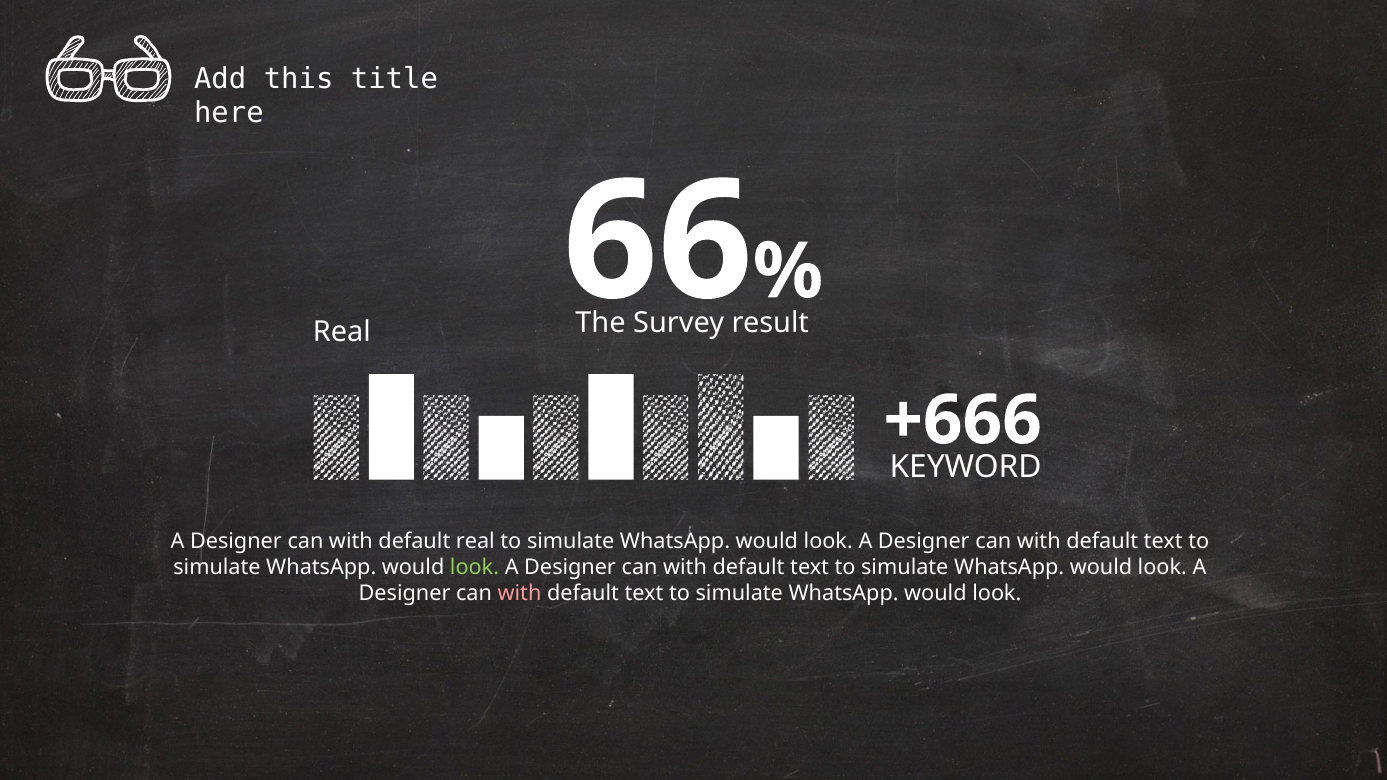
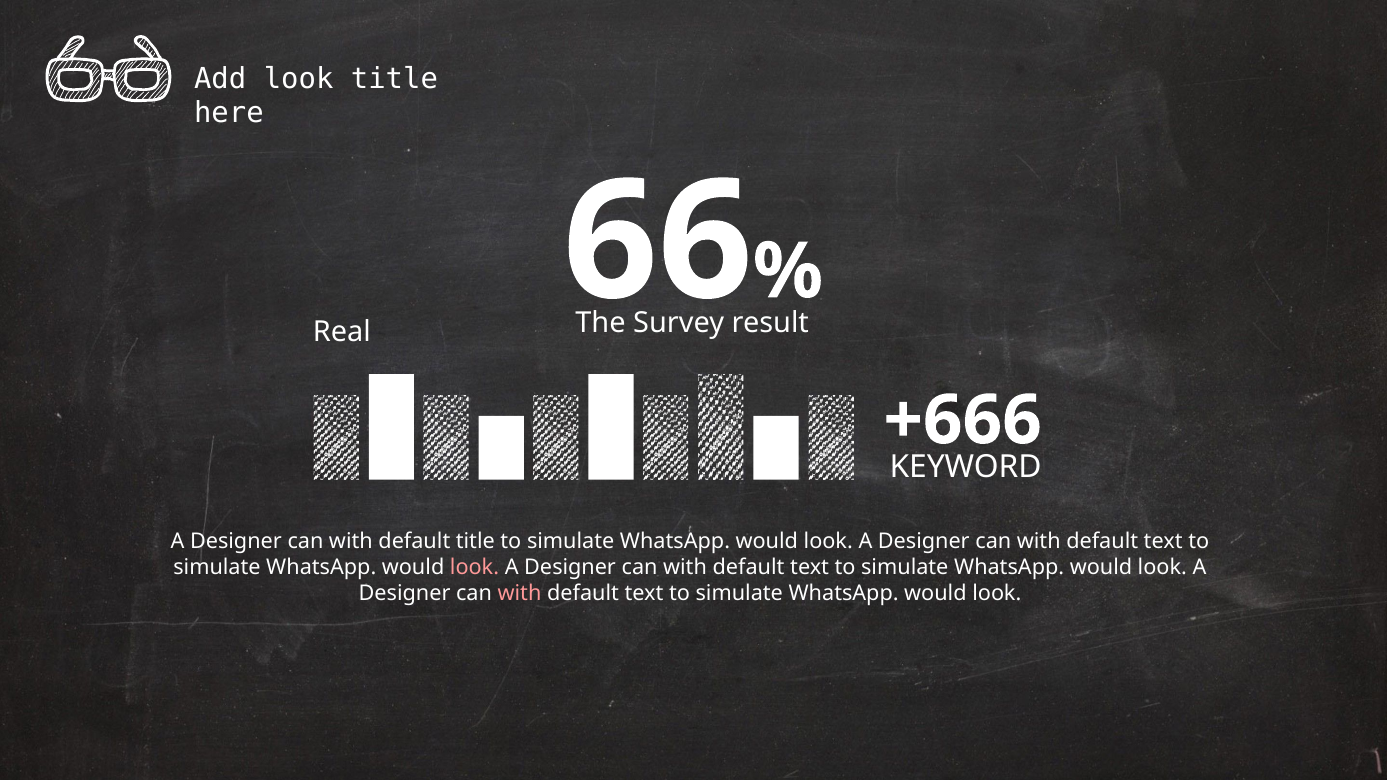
Add this: this -> look
default real: real -> title
look at (475, 567) colour: light green -> pink
